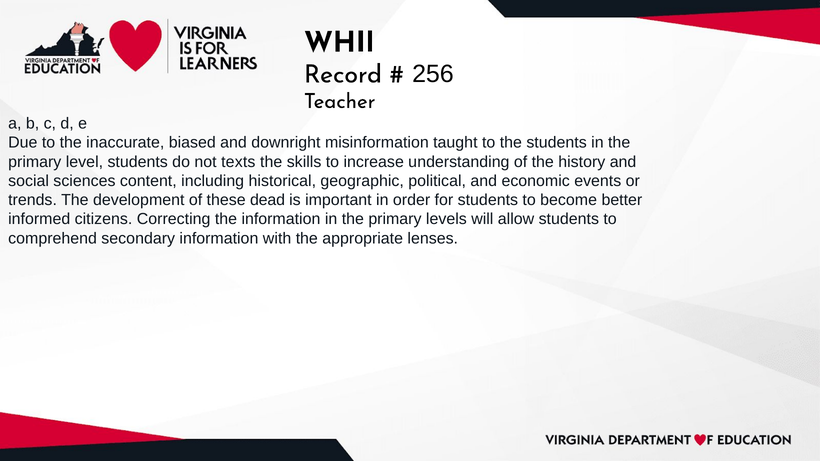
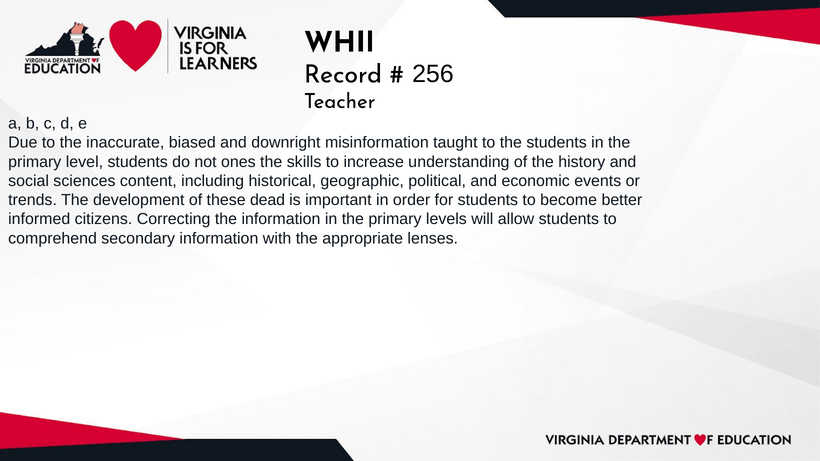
texts: texts -> ones
